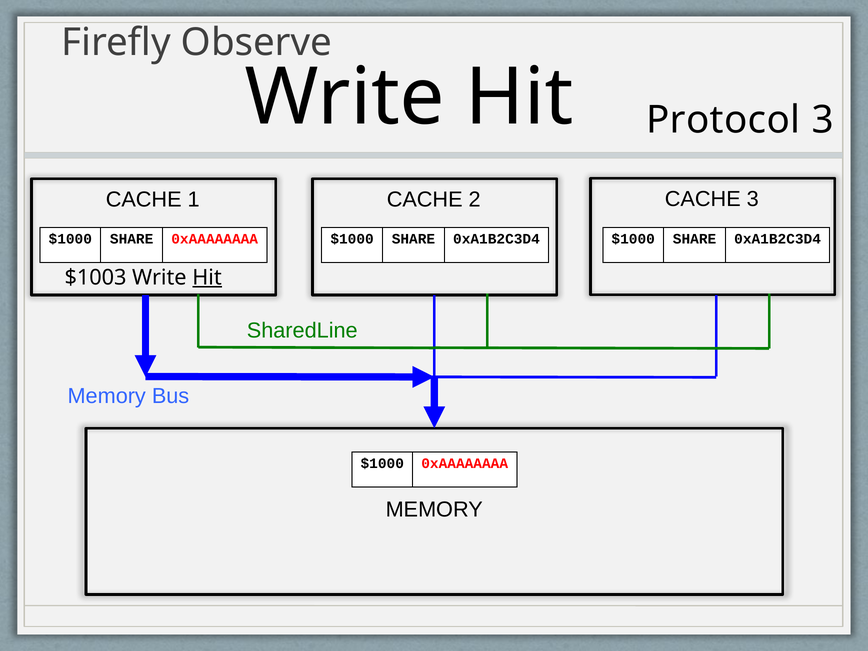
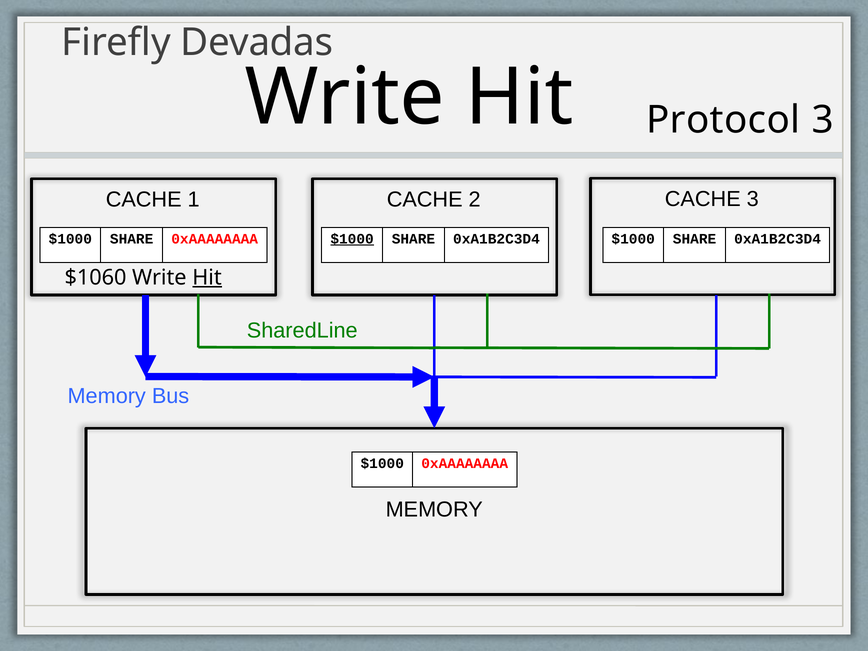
Observe: Observe -> Devadas
$1000 at (352, 239) underline: none -> present
$1003: $1003 -> $1060
